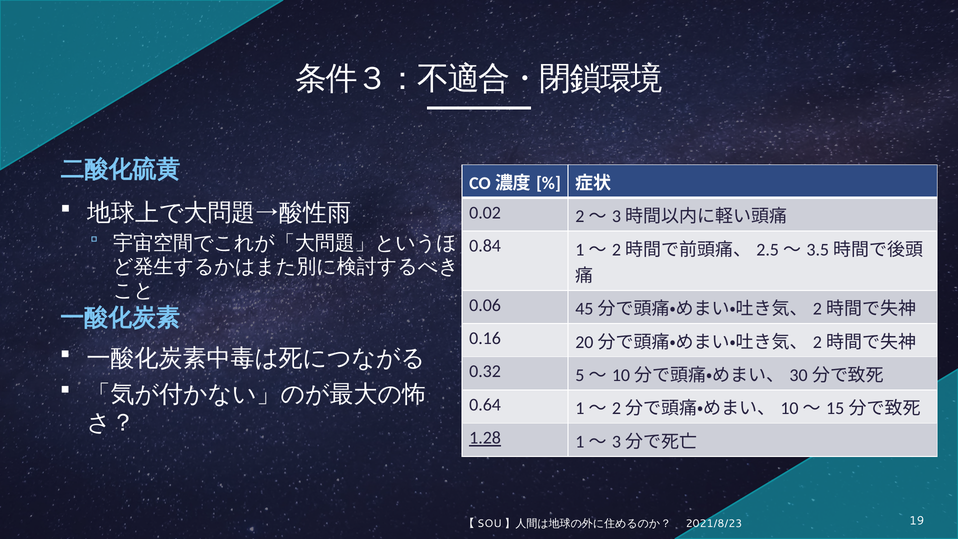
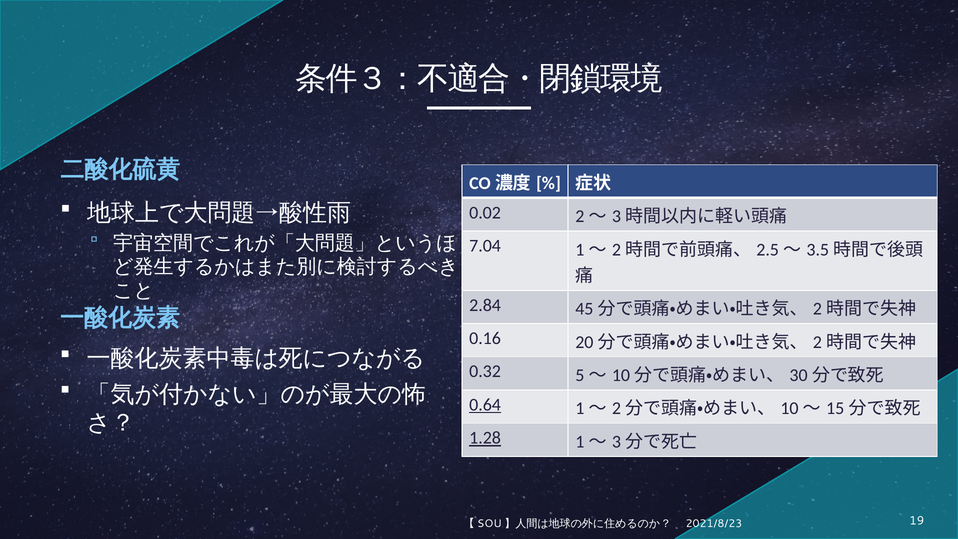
0.84: 0.84 -> 7.04
0.06: 0.06 -> 2.84
0.64 underline: none -> present
